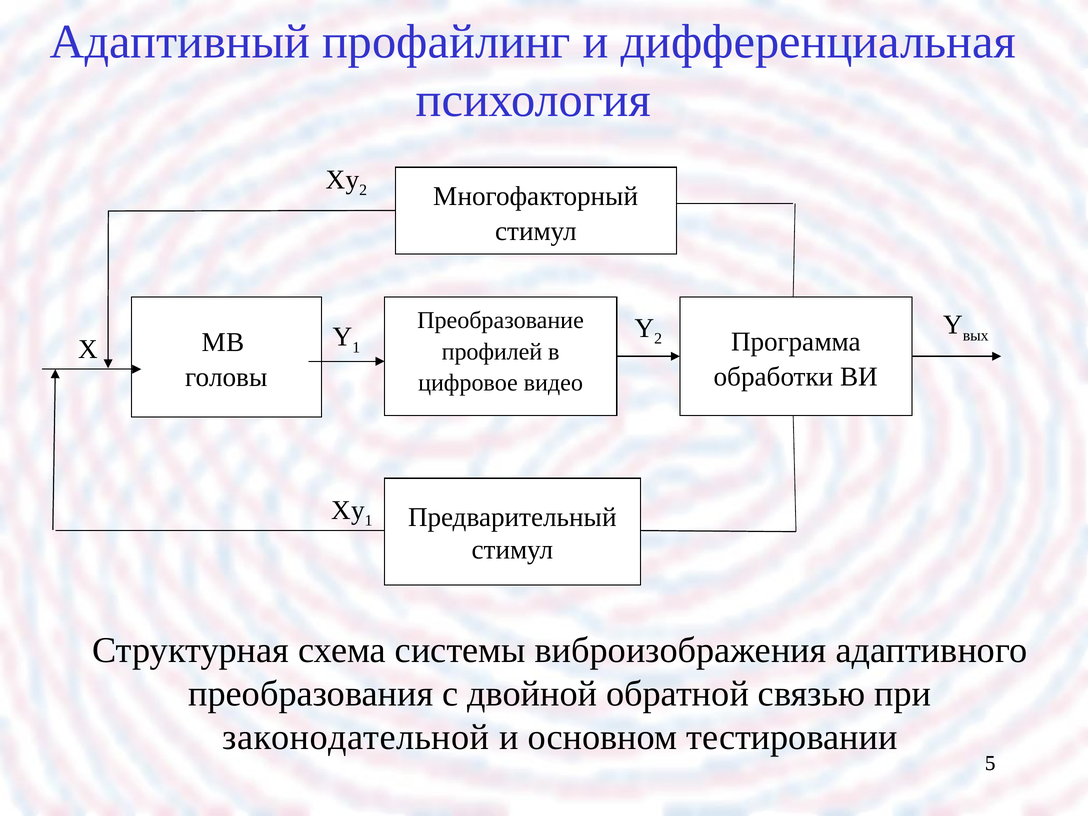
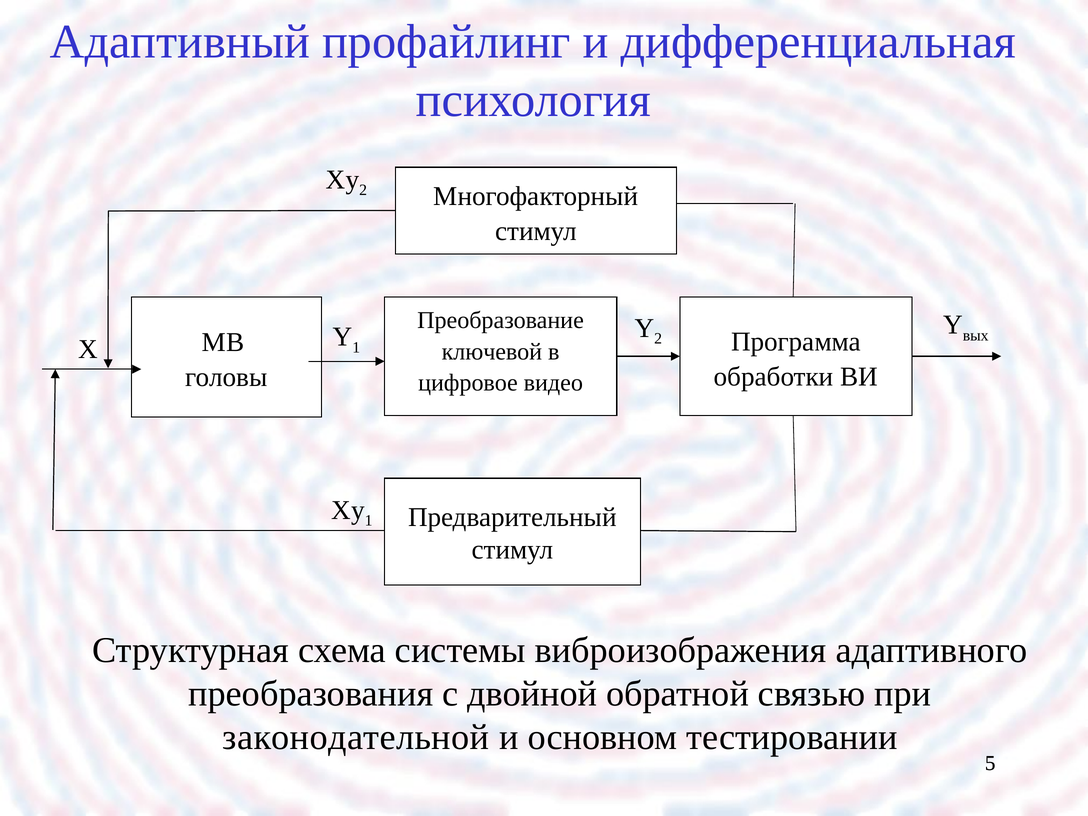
профилей: профилей -> ключевой
